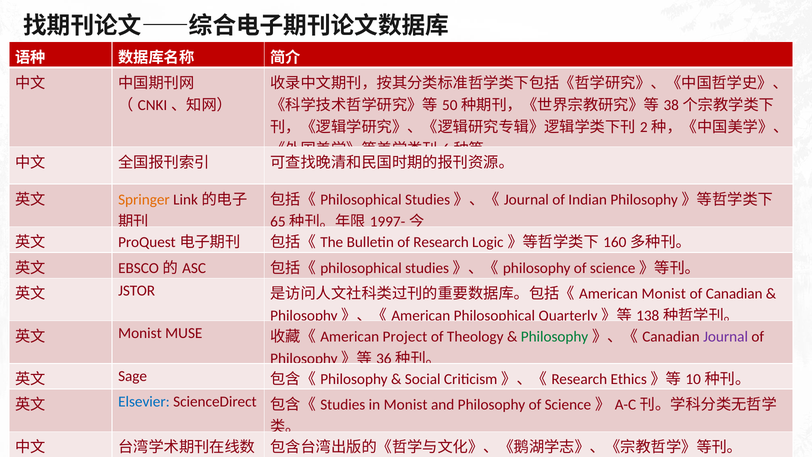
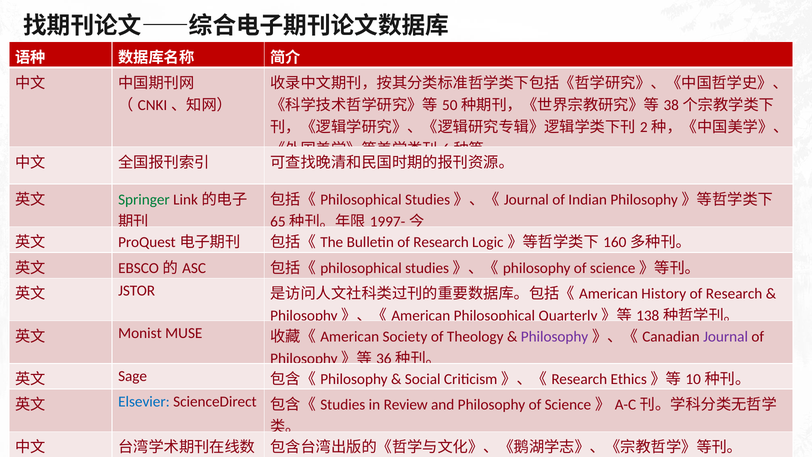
Springer colour: orange -> green
Monist at (664, 294): Monist -> History
Canadian at (734, 294): Canadian -> Research
Project: Project -> Society
Philosophy at (555, 336) colour: green -> purple
in Monist: Monist -> Review
